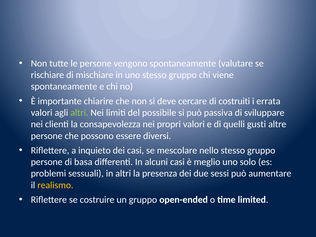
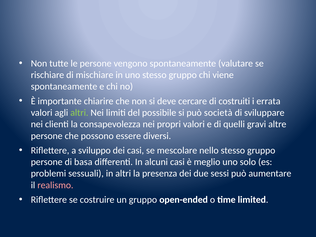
passiva: passiva -> società
gusti: gusti -> gravi
inquieto: inquieto -> sviluppo
realismo colour: yellow -> pink
